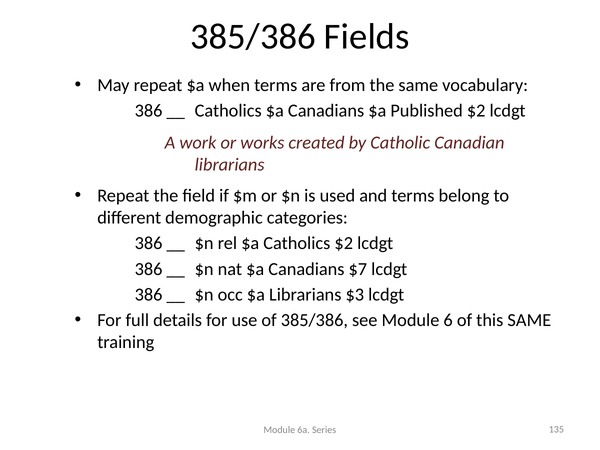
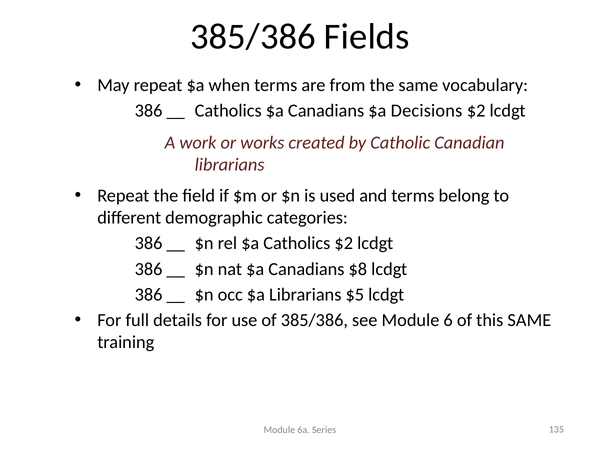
Published: Published -> Decisions
$7: $7 -> $8
$3: $3 -> $5
